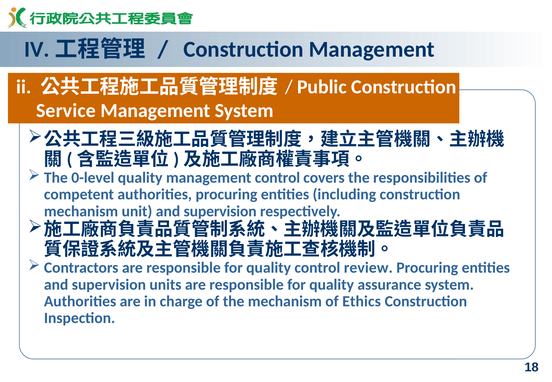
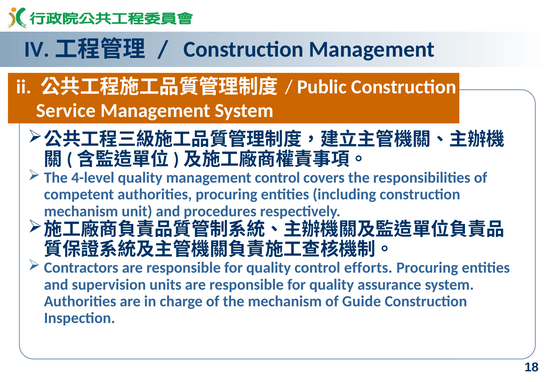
0-level: 0-level -> 4-level
unit and supervision: supervision -> procedures
review: review -> efforts
Ethics: Ethics -> Guide
